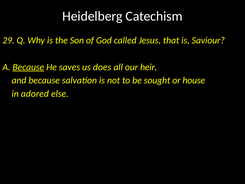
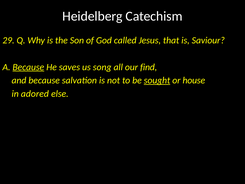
does: does -> song
heir: heir -> find
sought underline: none -> present
